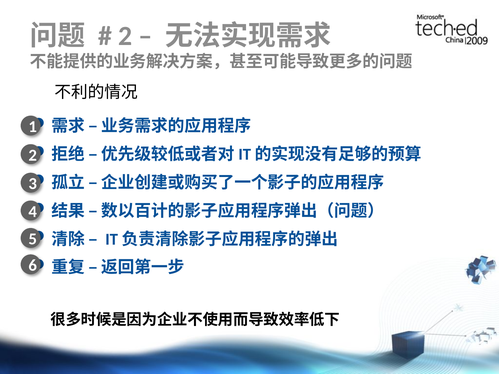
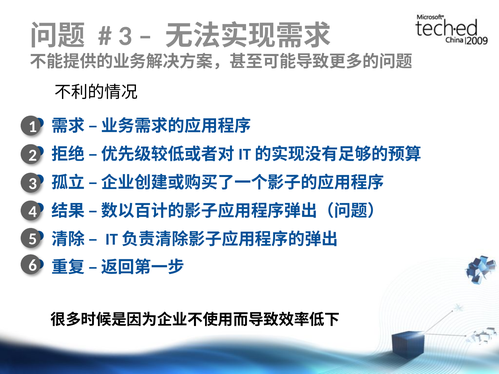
2 at (125, 36): 2 -> 3
